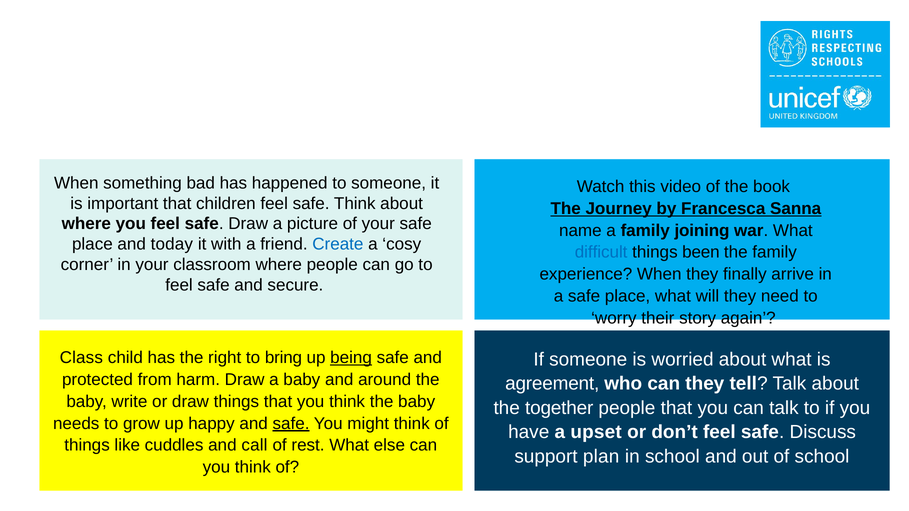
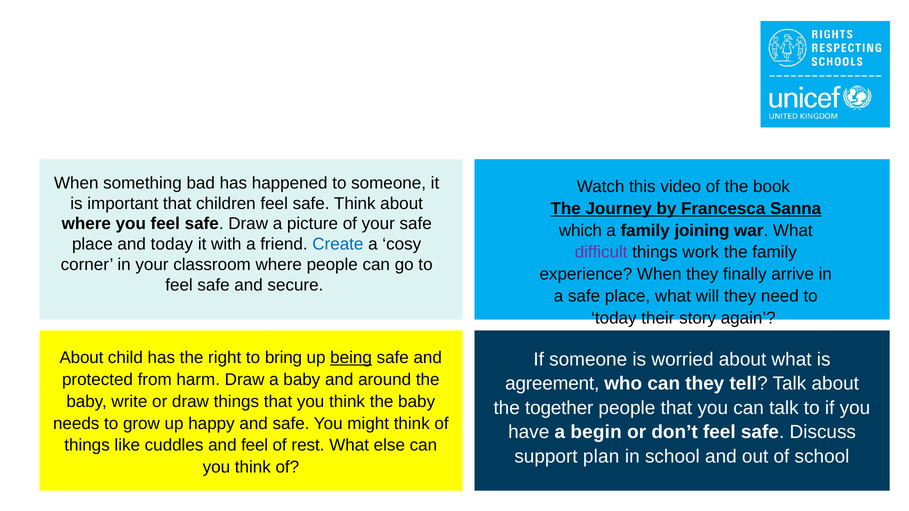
name: name -> which
difficult colour: blue -> purple
been: been -> work
worry at (614, 318): worry -> today
Class at (81, 358): Class -> About
safe at (291, 424) underline: present -> none
upset: upset -> begin
and call: call -> feel
